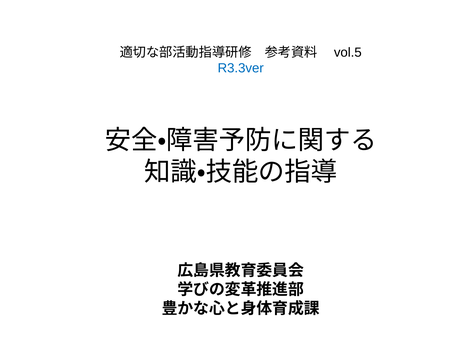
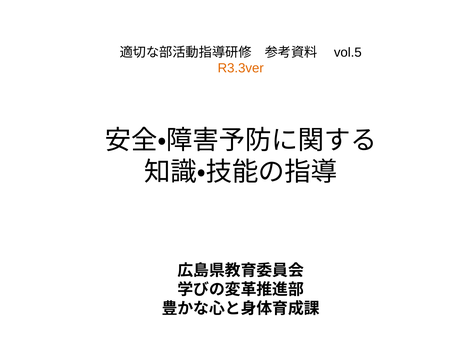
R3.3ver colour: blue -> orange
